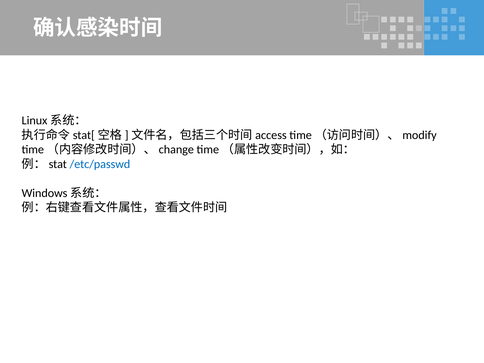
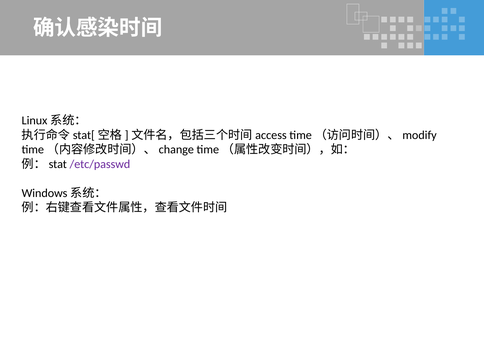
/etc/passwd colour: blue -> purple
